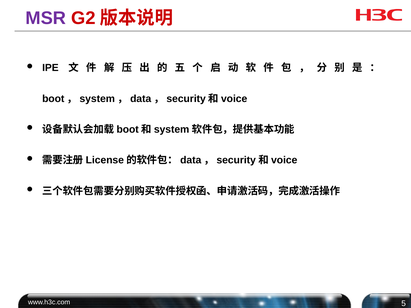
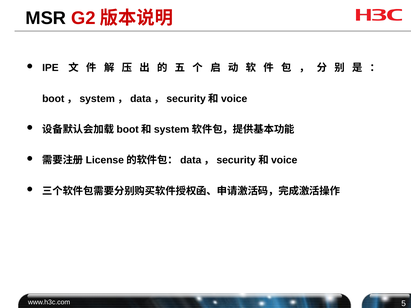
MSR colour: purple -> black
